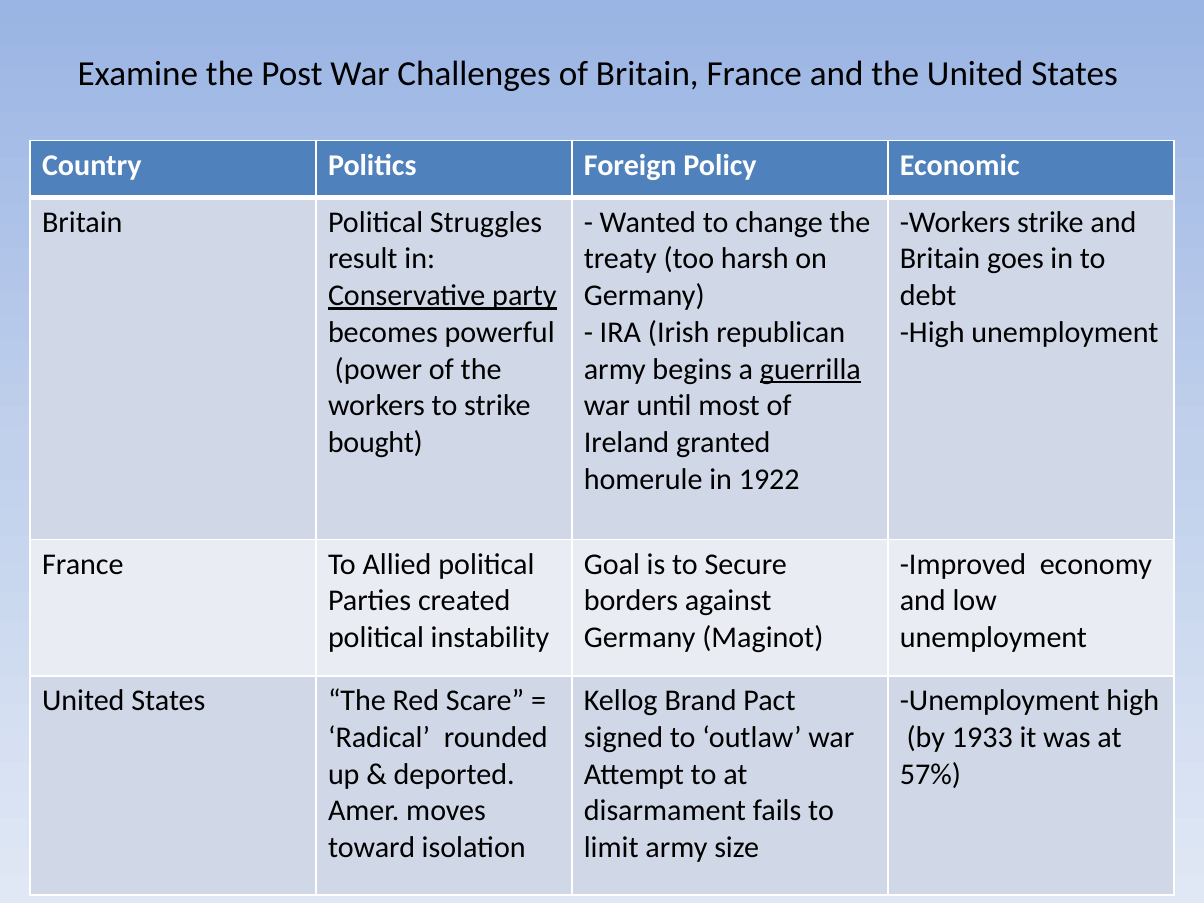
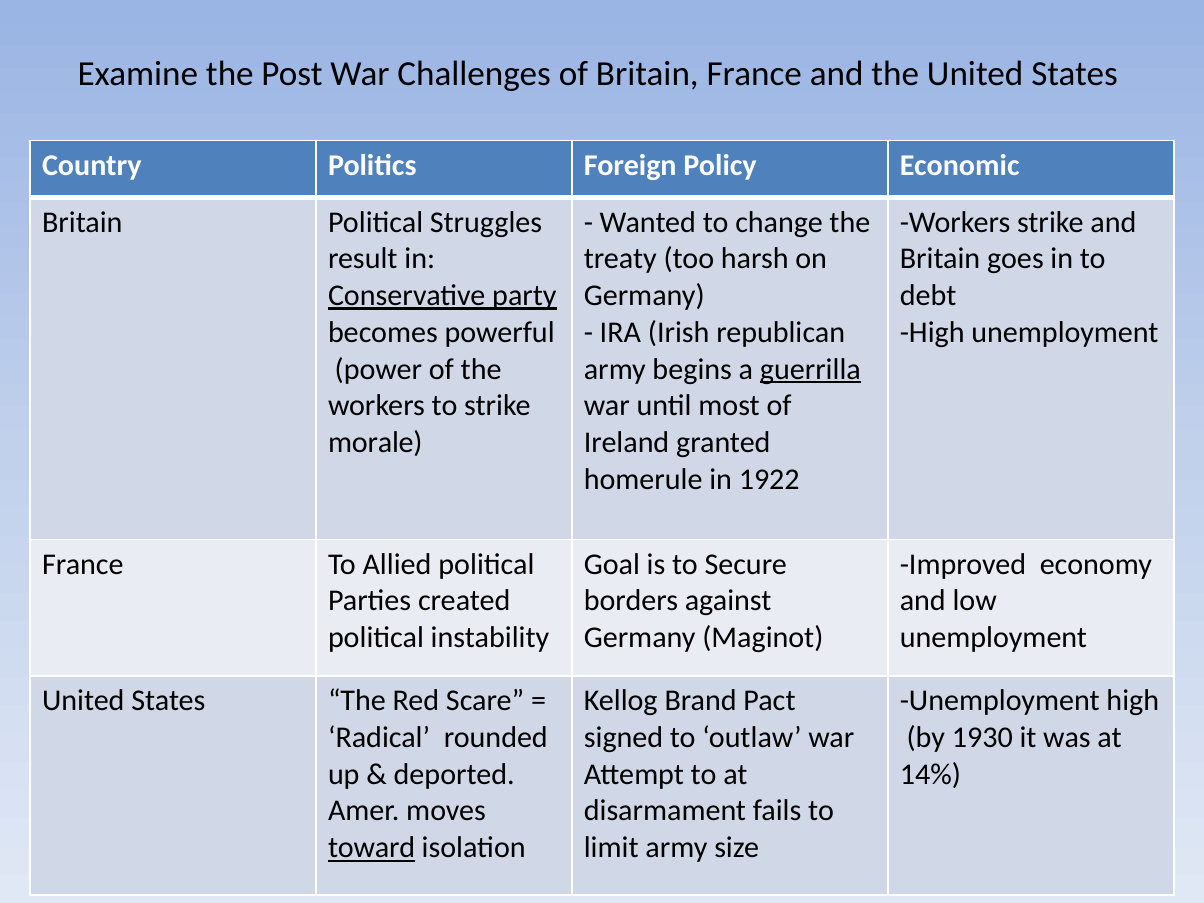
bought: bought -> morale
1933: 1933 -> 1930
57%: 57% -> 14%
toward underline: none -> present
